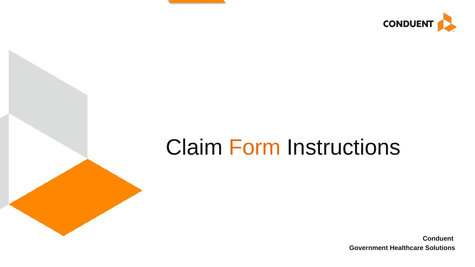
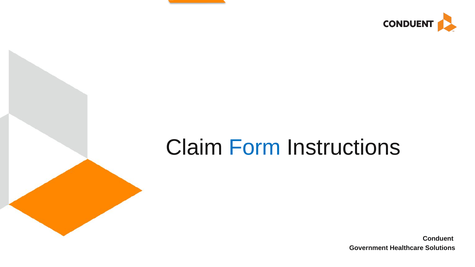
Form colour: orange -> blue
